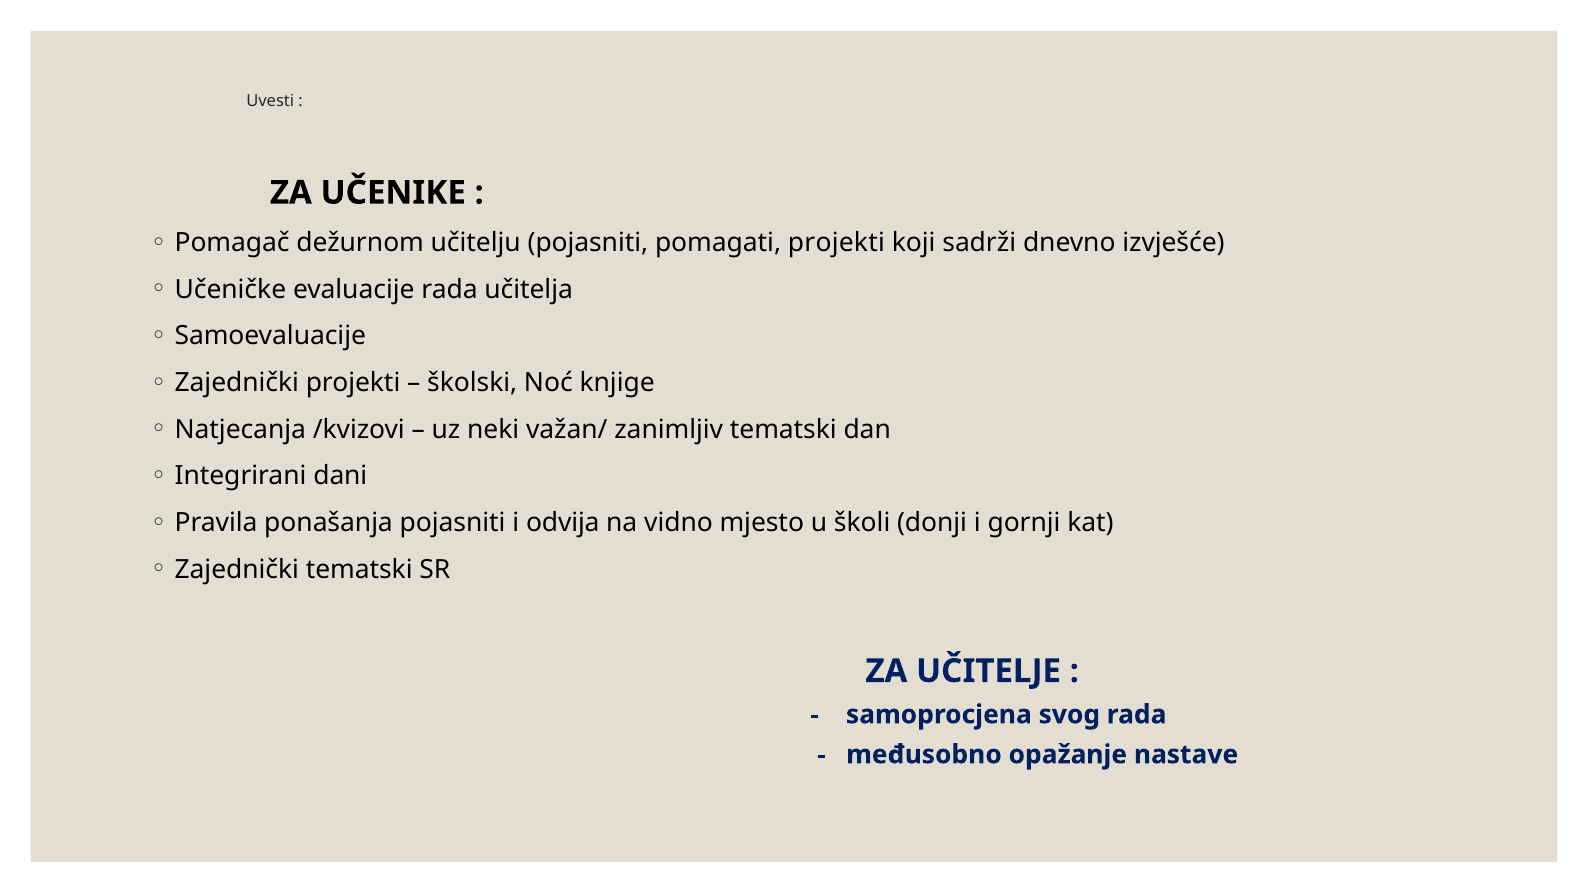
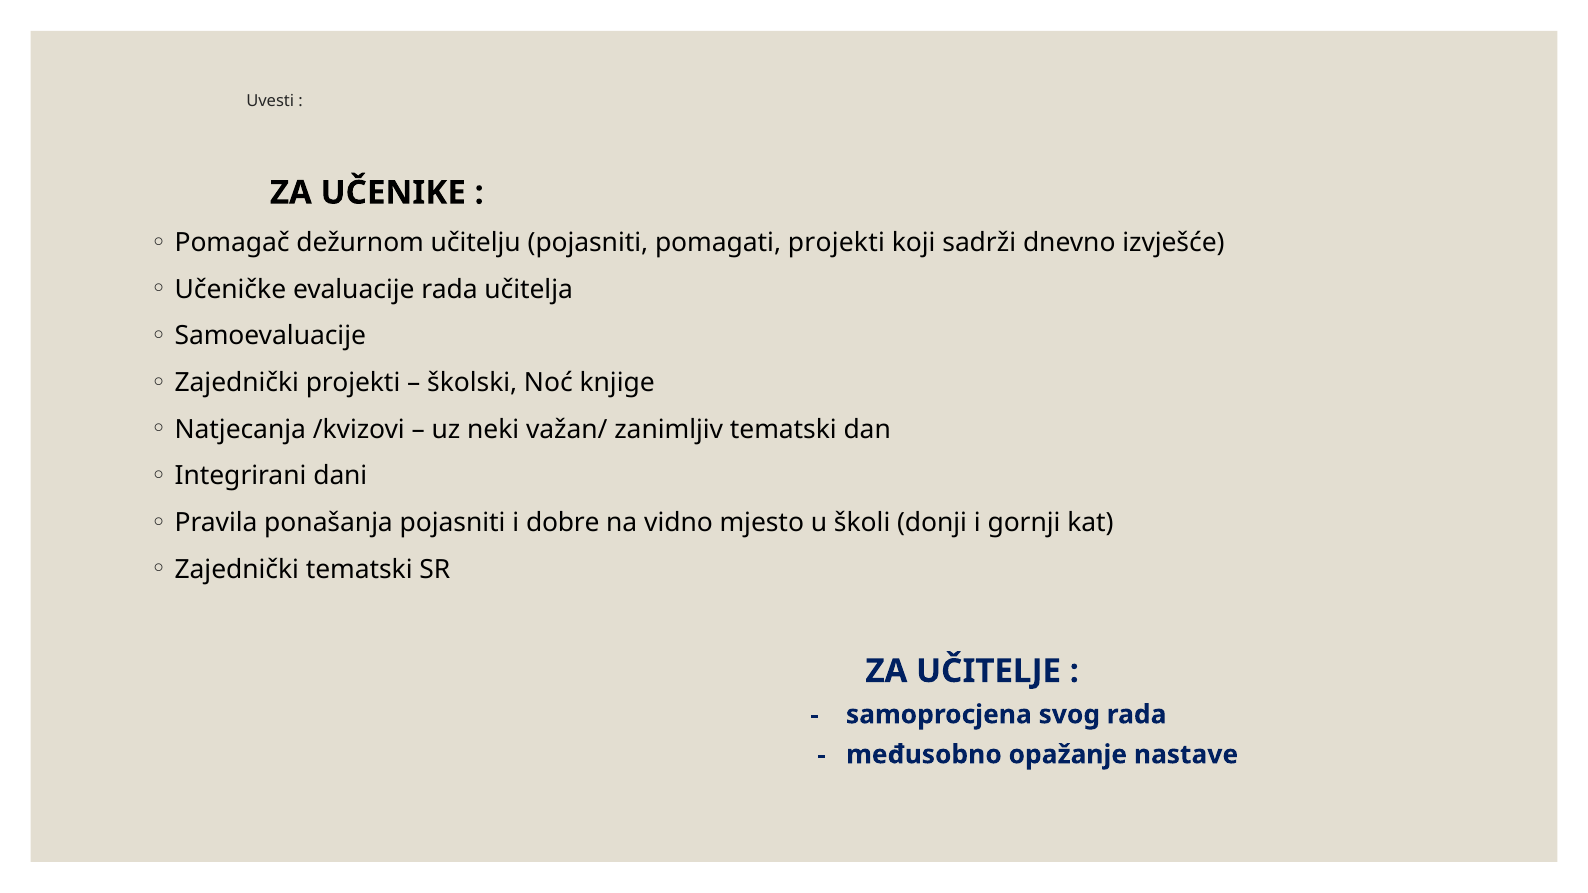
odvija: odvija -> dobre
